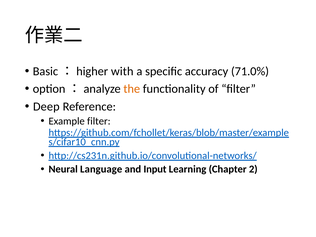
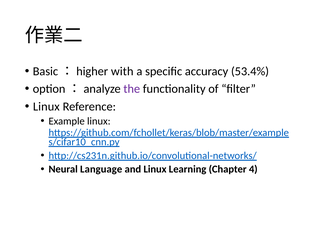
71.0%: 71.0% -> 53.4%
the colour: orange -> purple
Deep at (46, 107): Deep -> Linux
Example filter: filter -> linux
and Input: Input -> Linux
2: 2 -> 4
